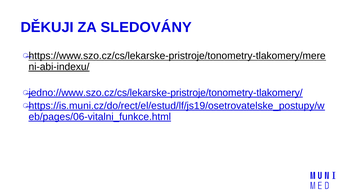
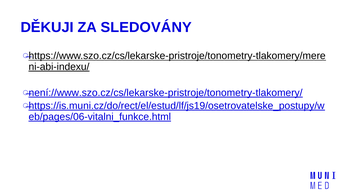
jedno://www.szo.cz/cs/lekarske-pristroje/tonometry-tlakomery/: jedno://www.szo.cz/cs/lekarske-pristroje/tonometry-tlakomery/ -> není://www.szo.cz/cs/lekarske-pristroje/tonometry-tlakomery/
